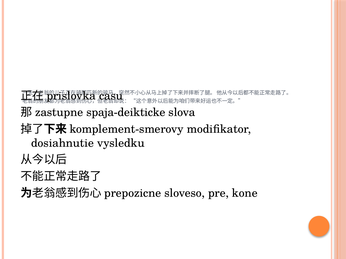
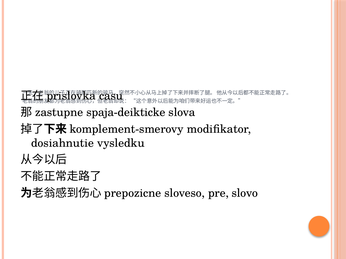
kone: kone -> slovo
